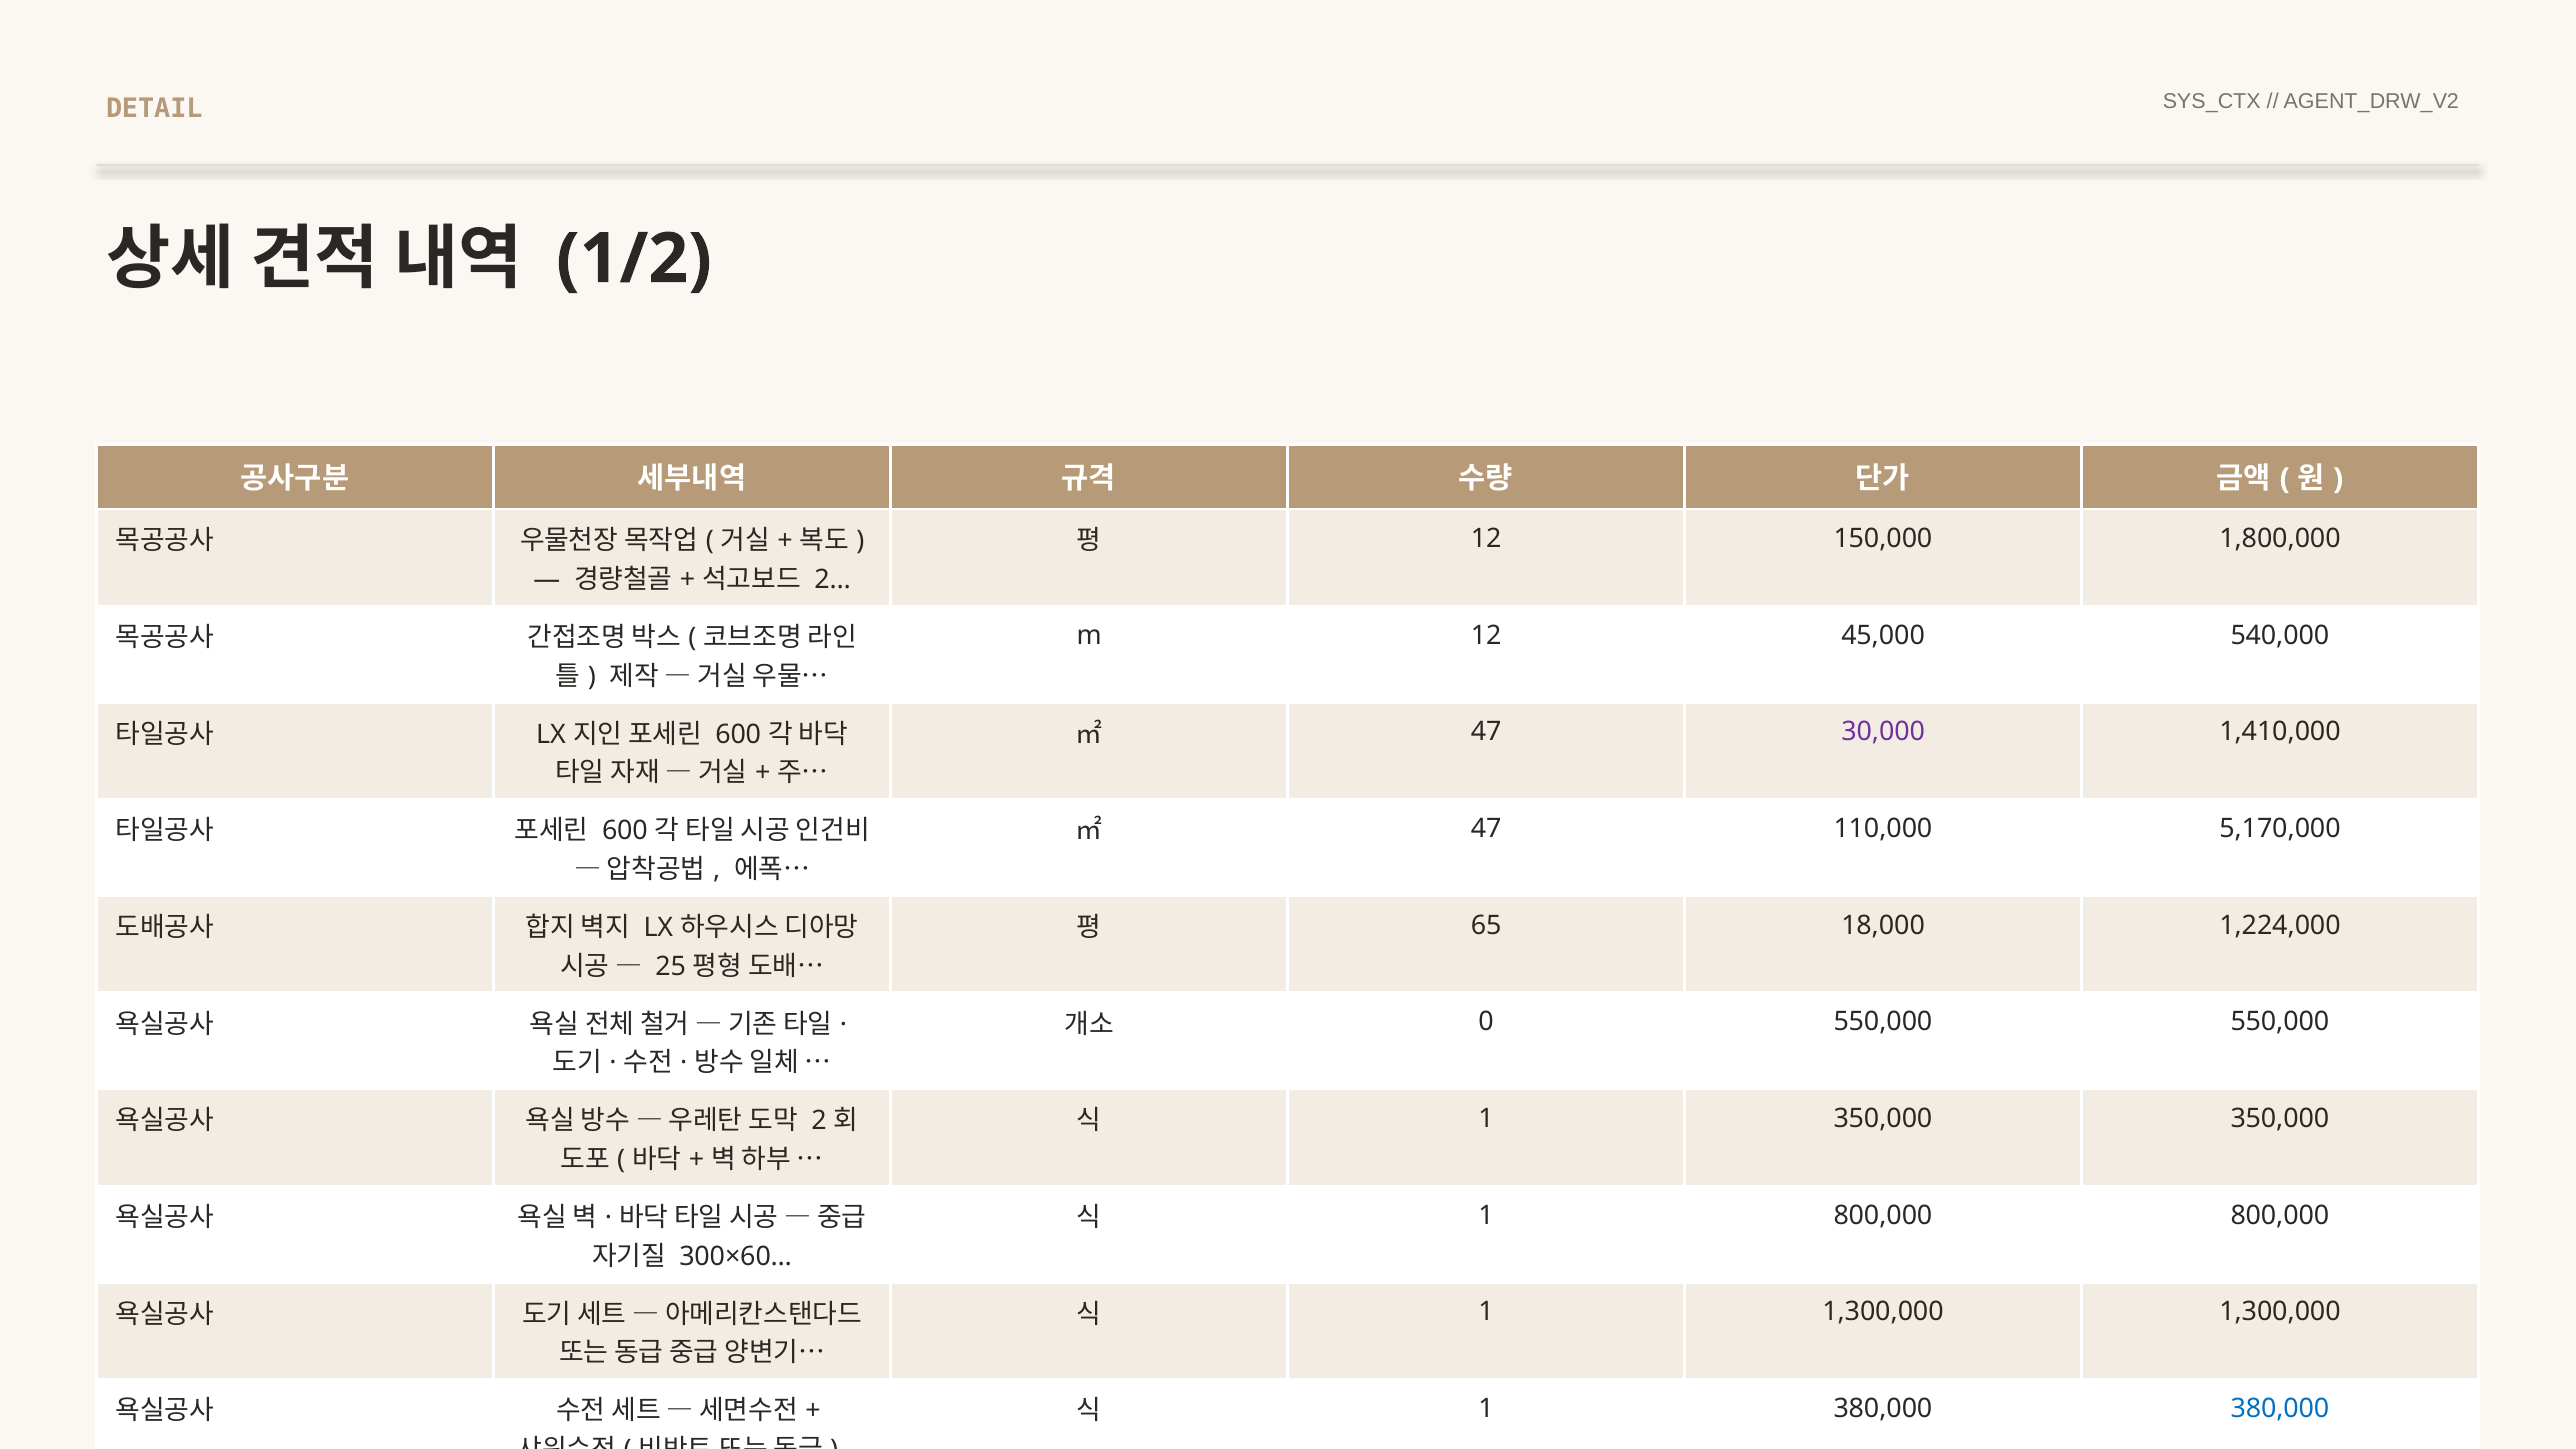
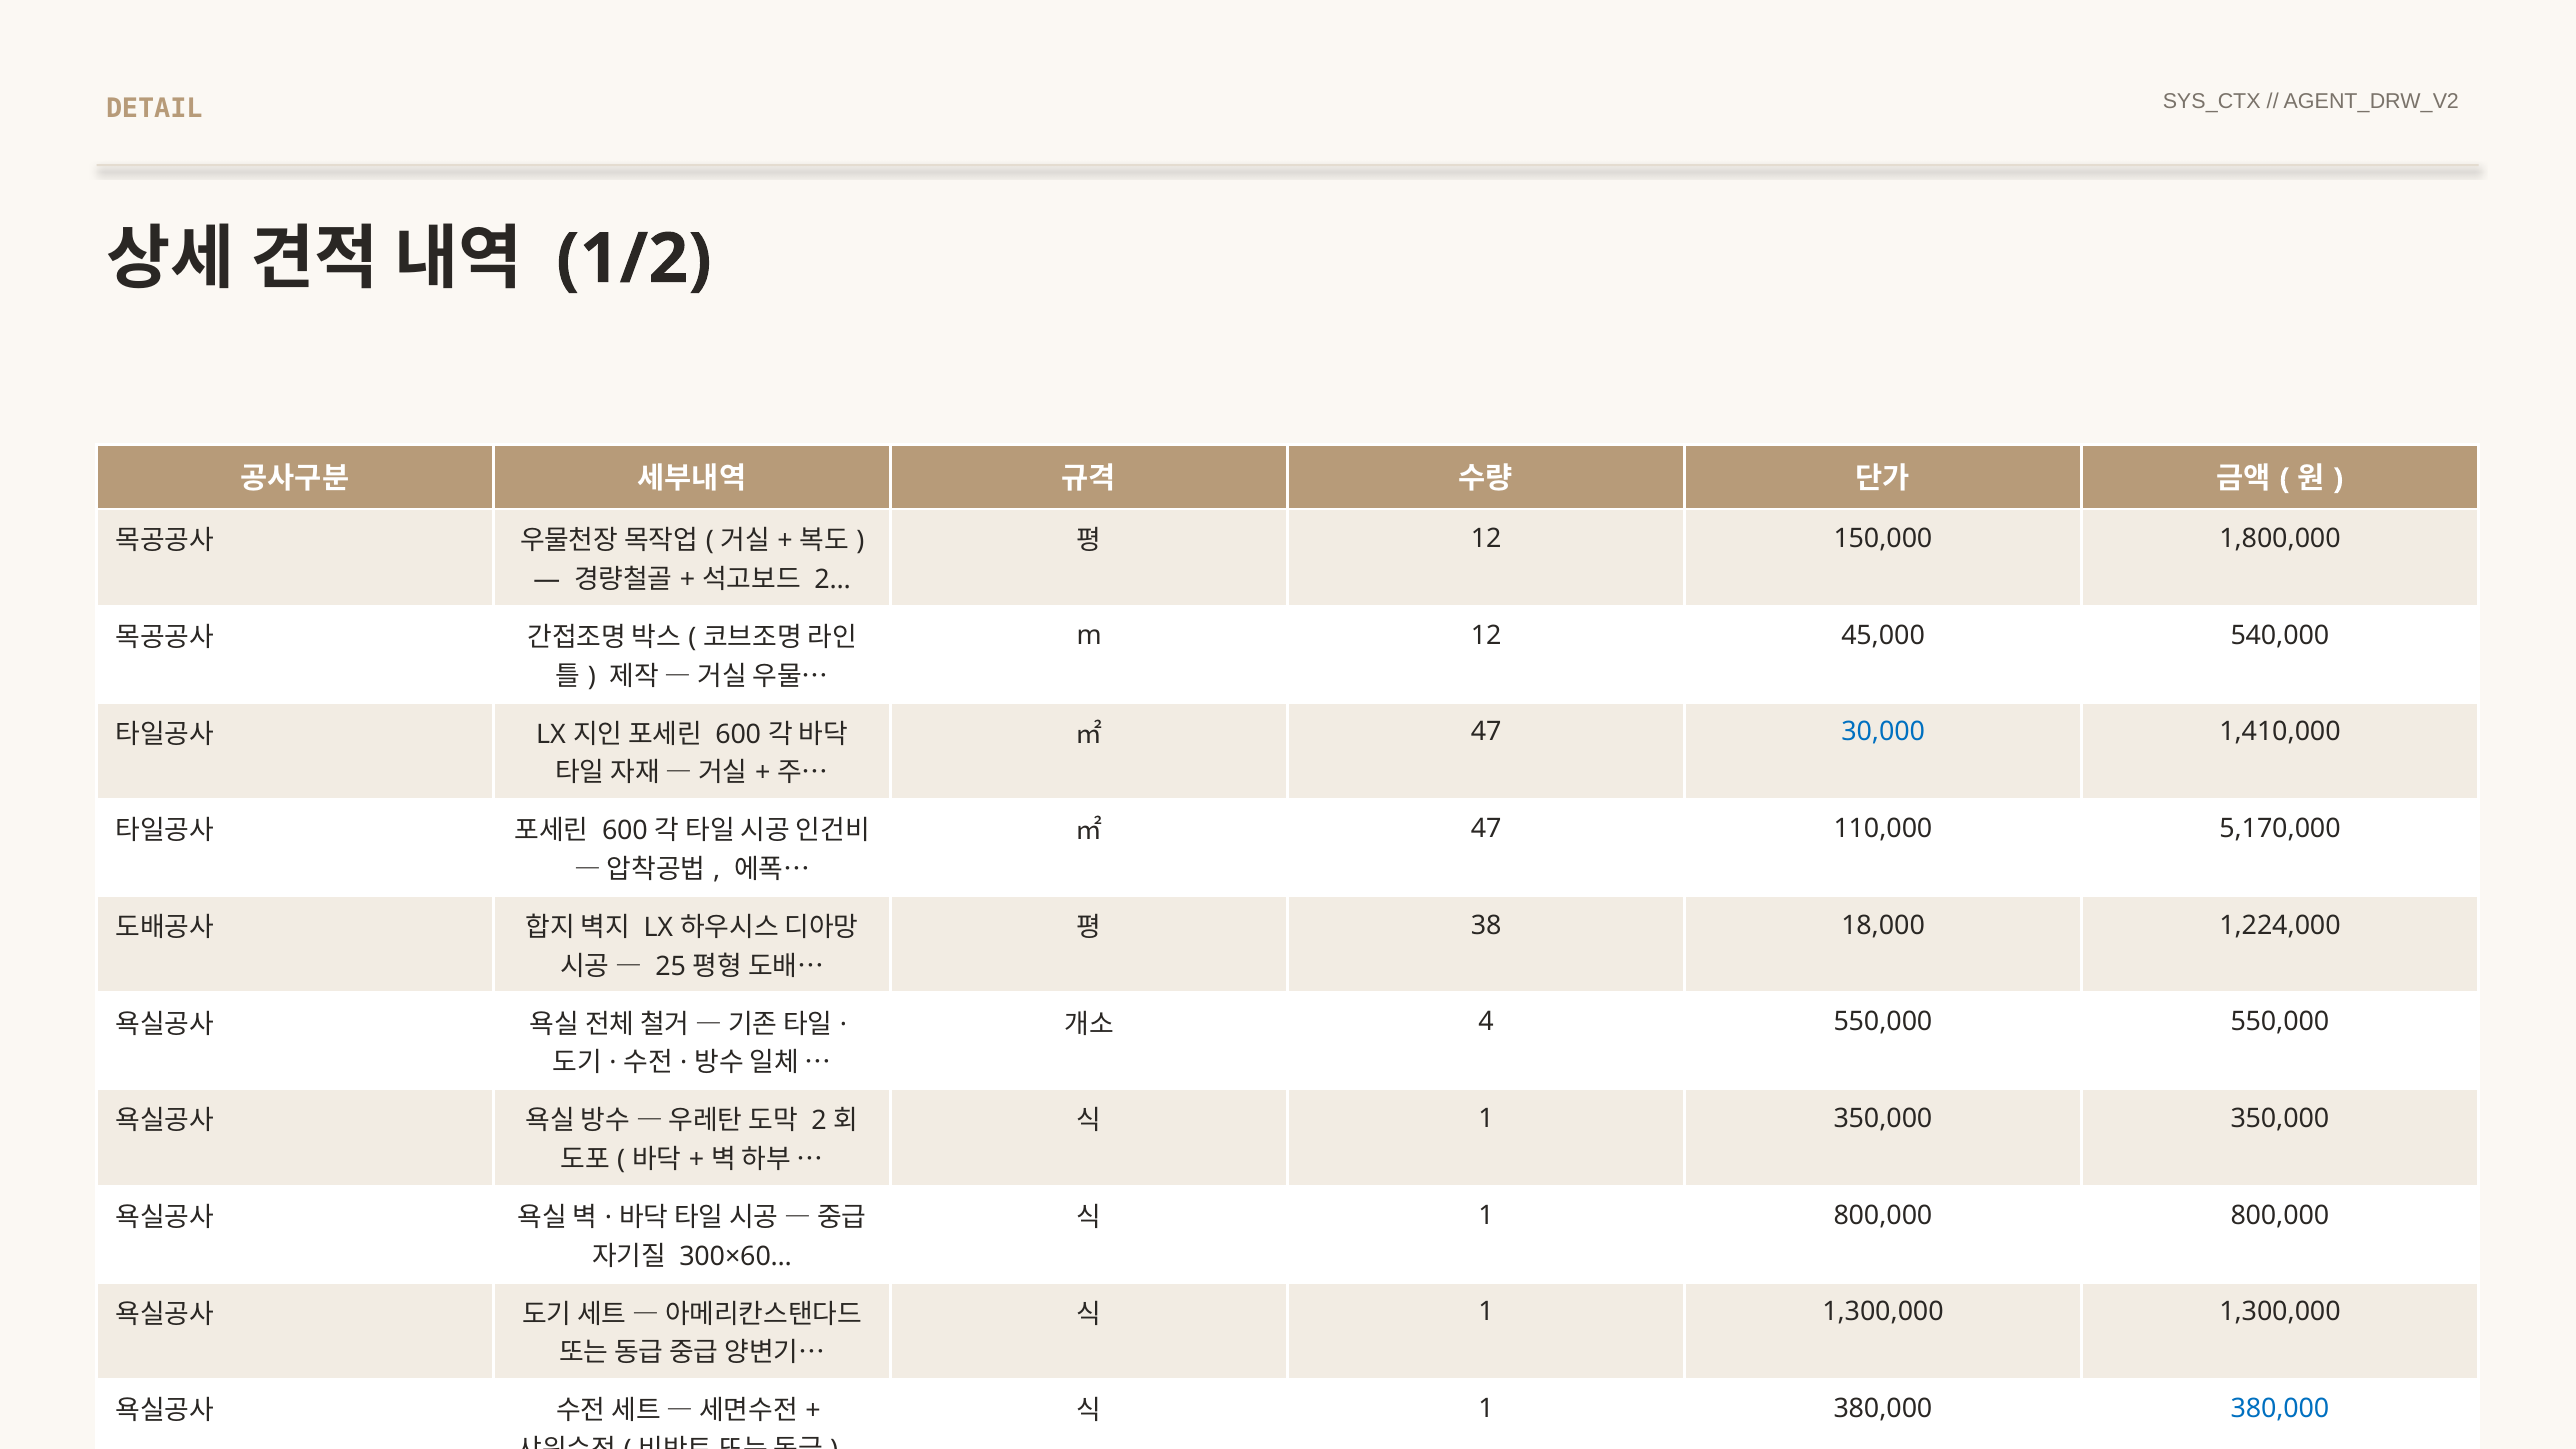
30,000 colour: purple -> blue
65: 65 -> 38
0 at (1486, 1022): 0 -> 4
